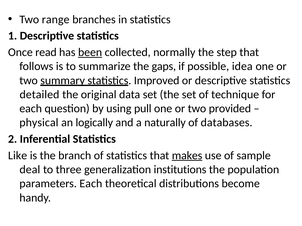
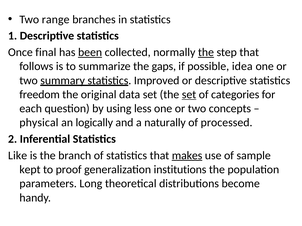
read: read -> final
the at (206, 52) underline: none -> present
detailed: detailed -> freedom
set at (189, 95) underline: none -> present
technique: technique -> categories
pull: pull -> less
provided: provided -> concepts
databases: databases -> processed
deal: deal -> kept
three: three -> proof
parameters Each: Each -> Long
